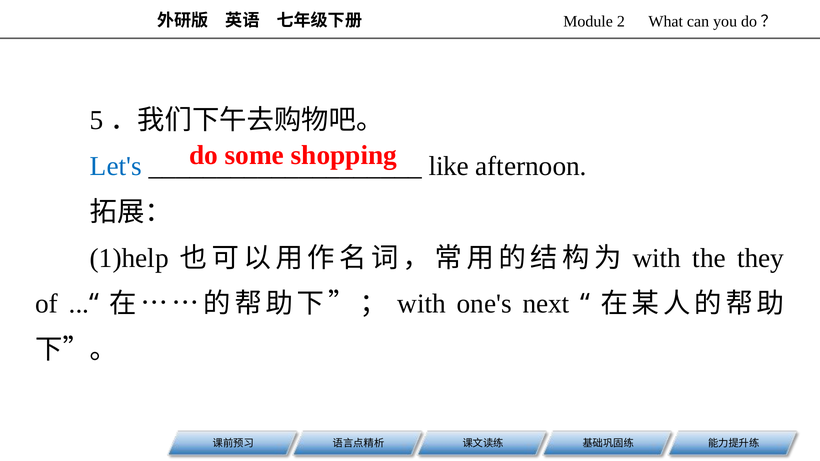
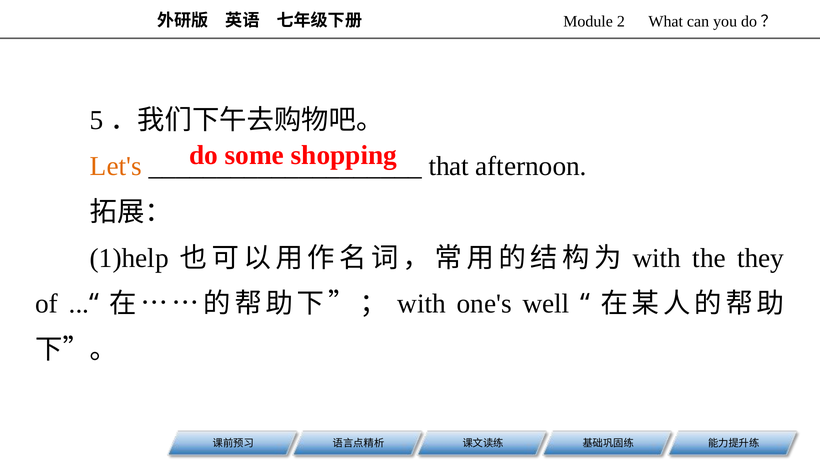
Let's colour: blue -> orange
like: like -> that
next: next -> well
